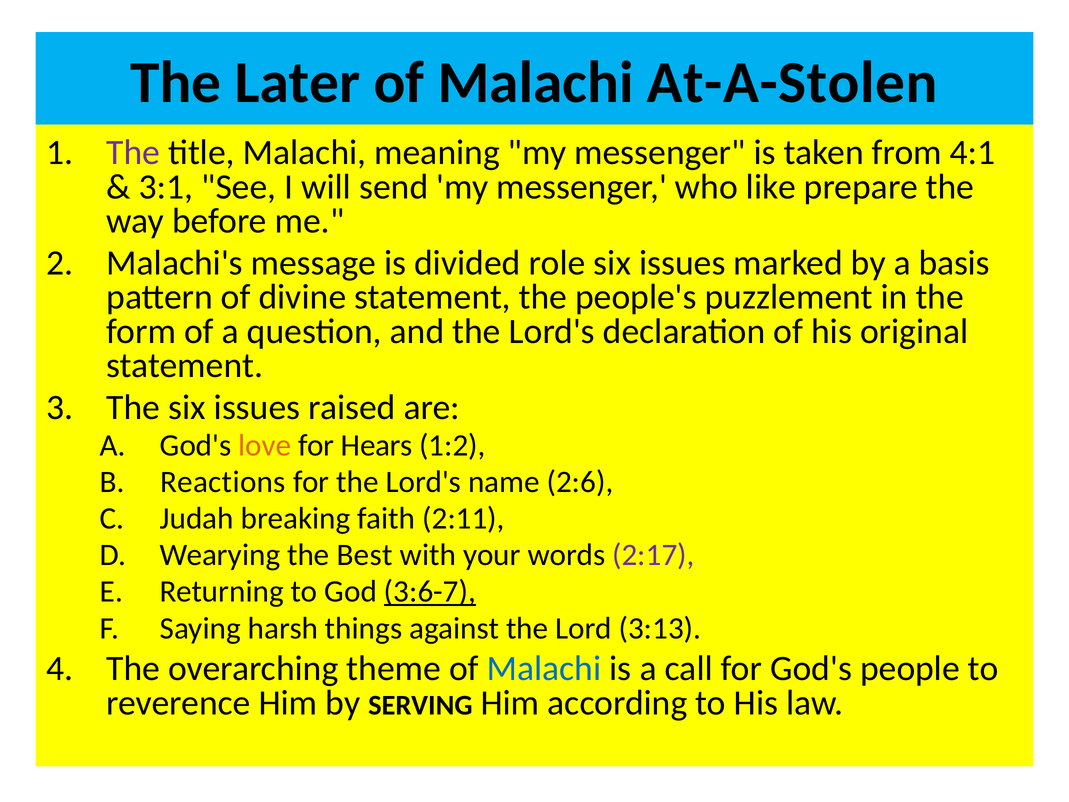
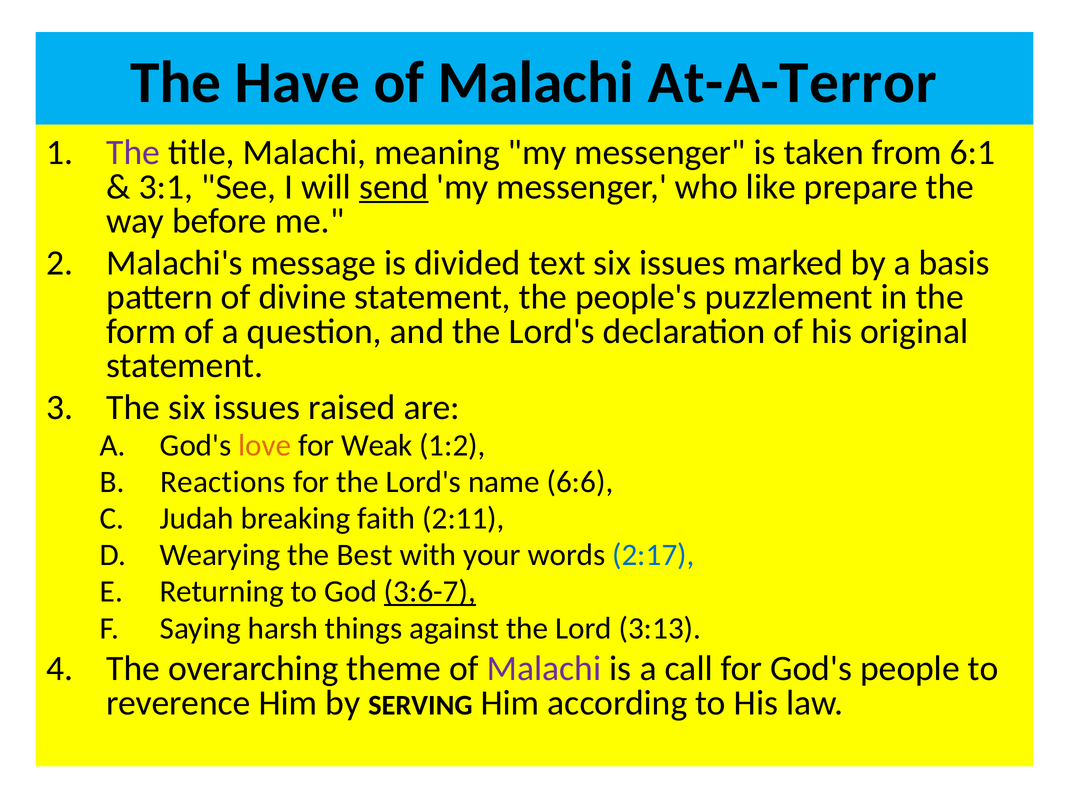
Later: Later -> Have
At-A-Stolen: At-A-Stolen -> At-A-Terror
4:1: 4:1 -> 6:1
send underline: none -> present
role: role -> text
Hears: Hears -> Weak
2:6: 2:6 -> 6:6
2:17 colour: purple -> blue
Malachi at (544, 668) colour: blue -> purple
